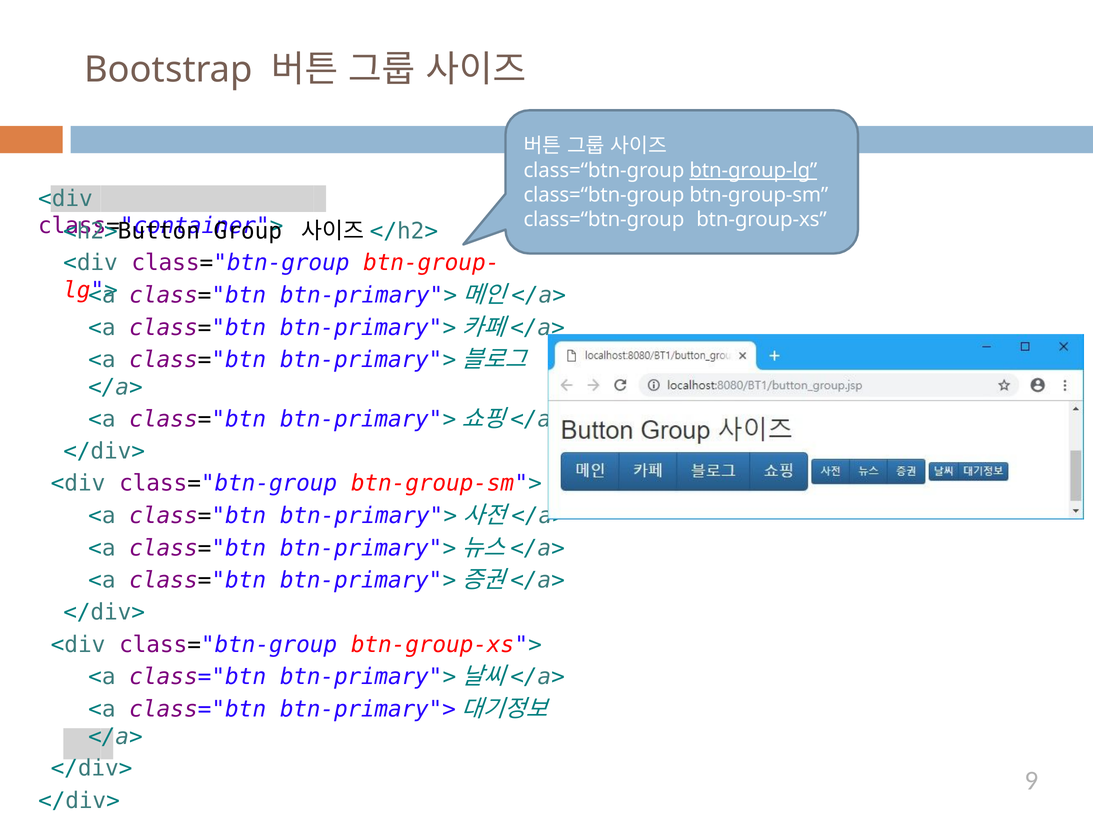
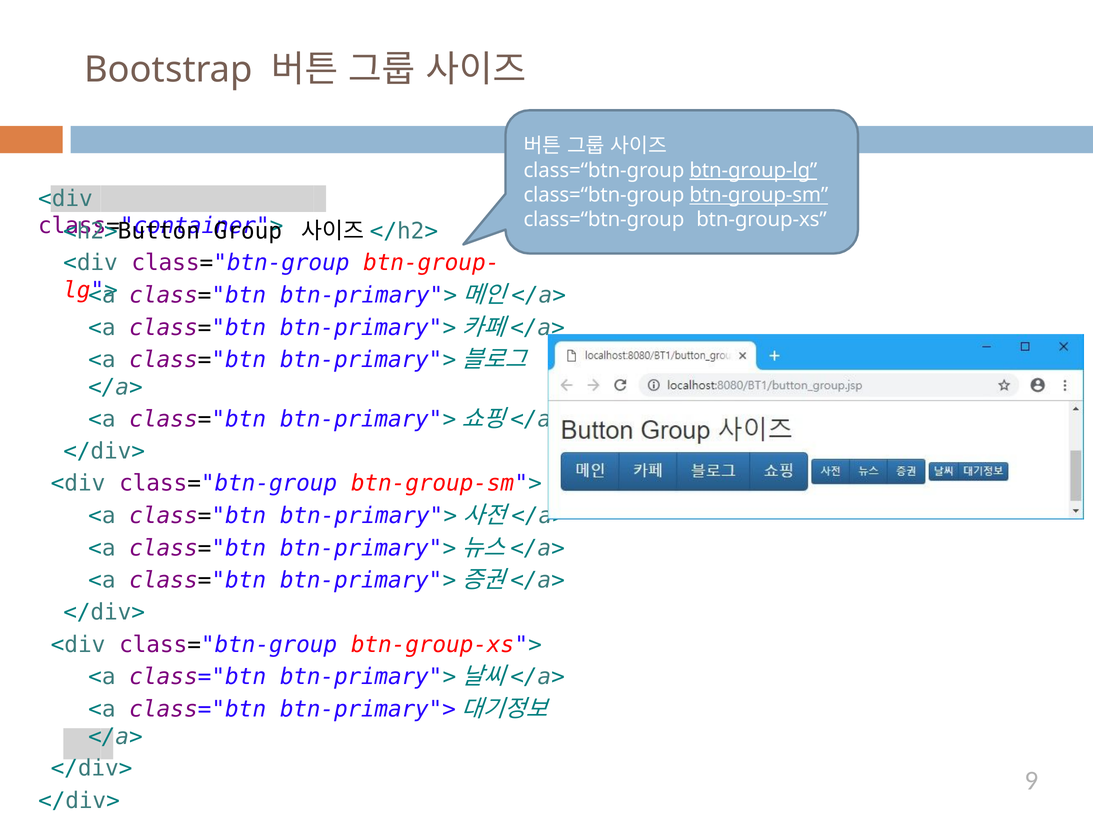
btn-group-sm underline: none -> present
